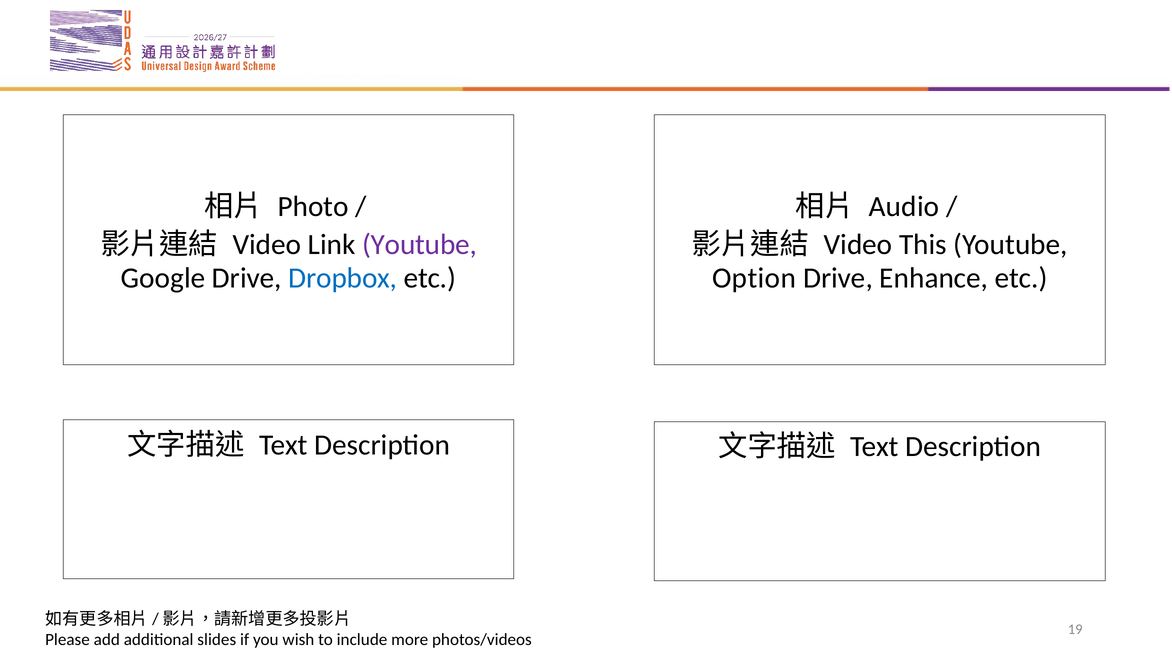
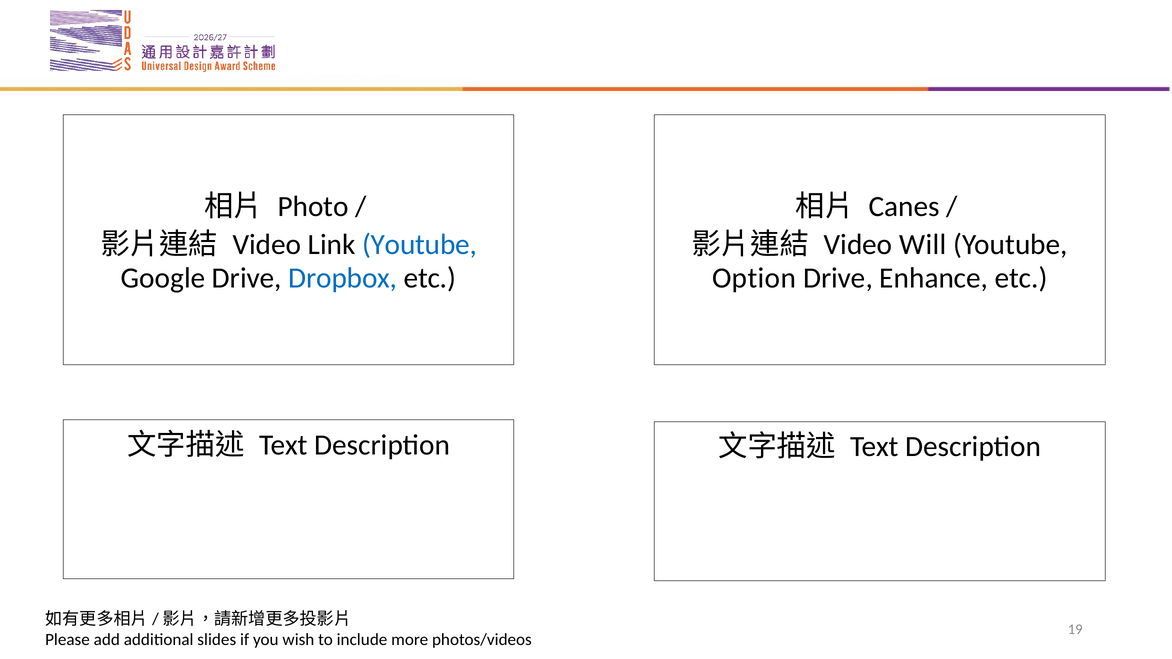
Audio: Audio -> Canes
Youtube at (420, 245) colour: purple -> blue
This: This -> Will
